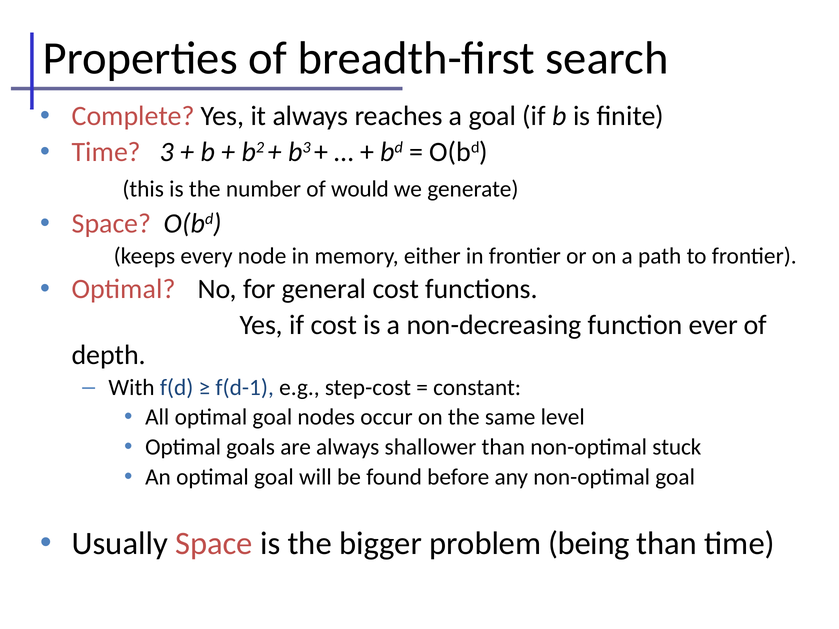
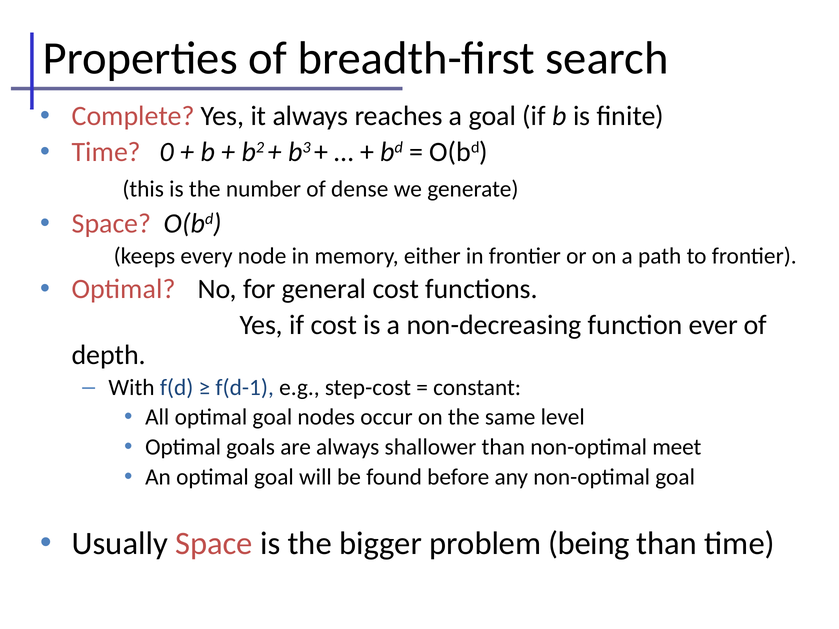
3: 3 -> 0
would: would -> dense
stuck: stuck -> meet
